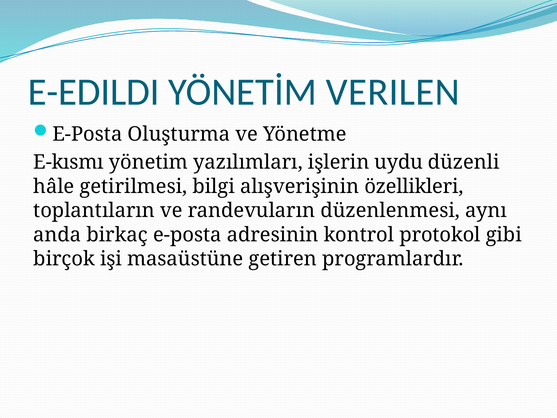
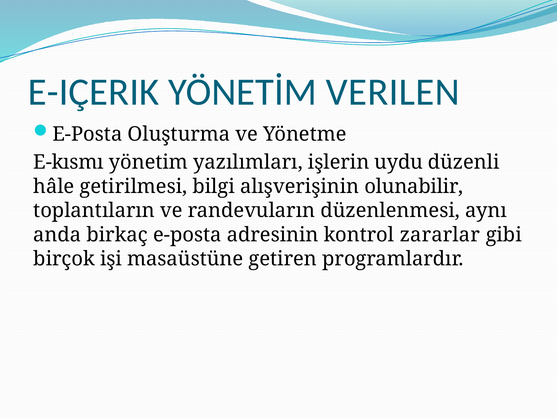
E-EDILDI: E-EDILDI -> E-IÇERIK
özellikleri: özellikleri -> olunabilir
protokol: protokol -> zararlar
